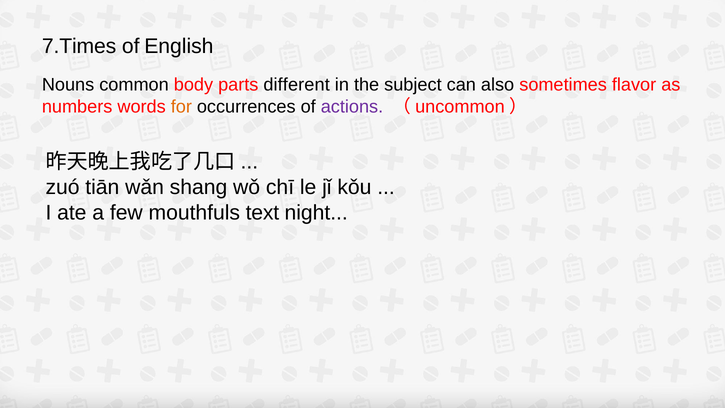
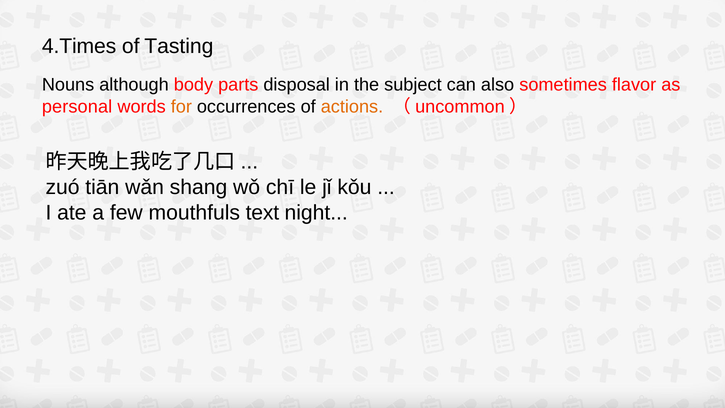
7.Times: 7.Times -> 4.Times
English: English -> Tasting
common: common -> although
different: different -> disposal
numbers: numbers -> personal
actions colour: purple -> orange
